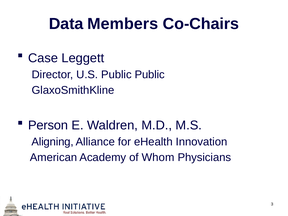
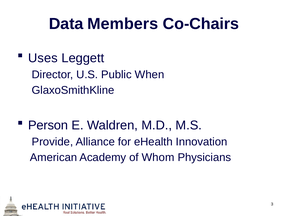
Case: Case -> Uses
Public Public: Public -> When
Aligning: Aligning -> Provide
